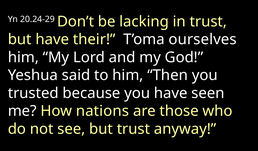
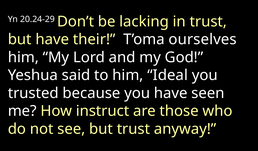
Then: Then -> Ideal
nations: nations -> instruct
